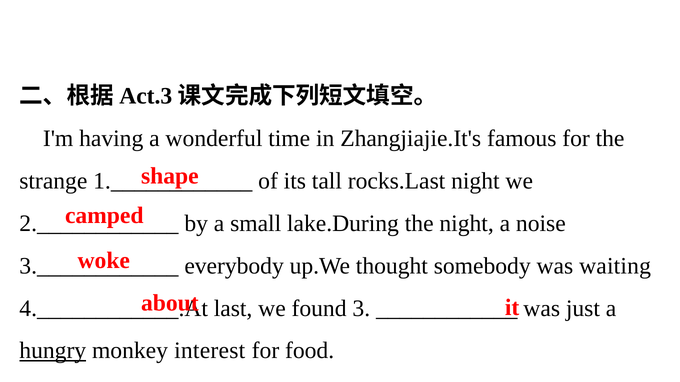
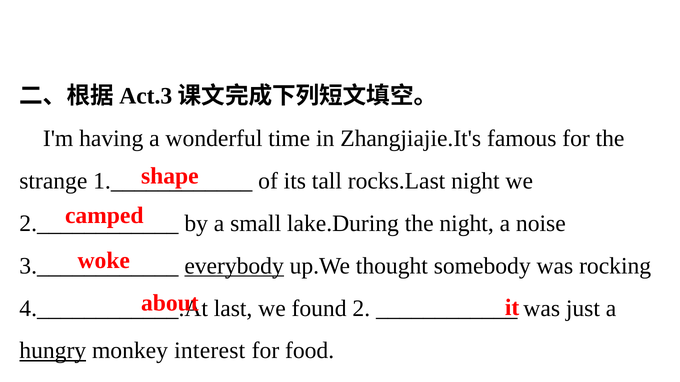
everybody underline: none -> present
waiting: waiting -> rocking
3: 3 -> 2
